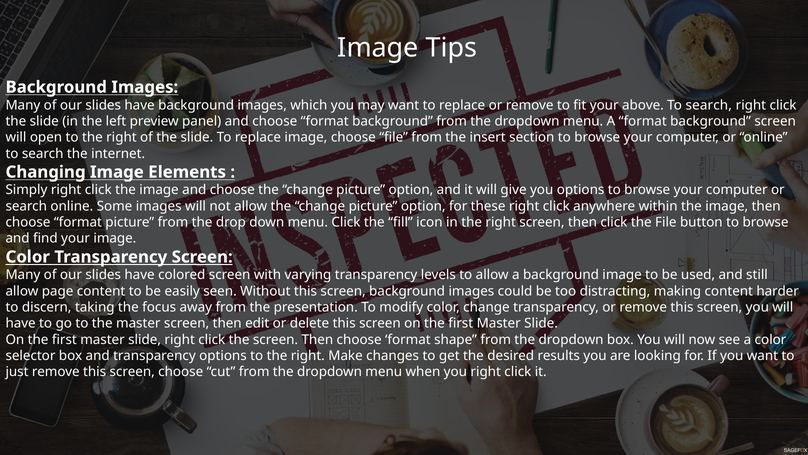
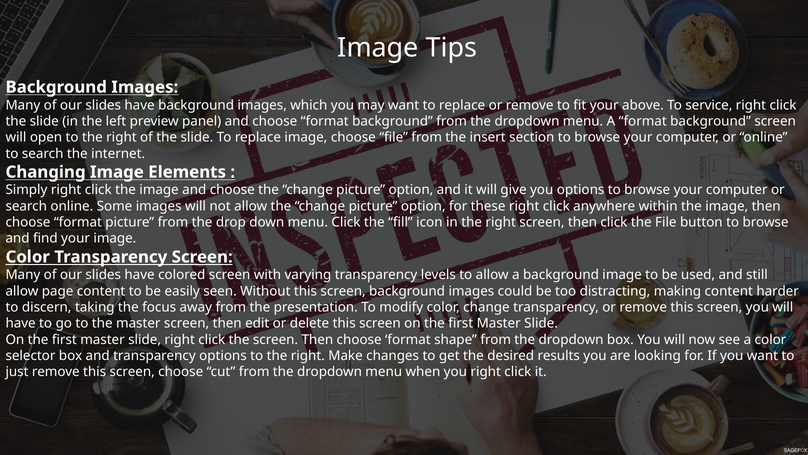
search at (709, 105): search -> service
